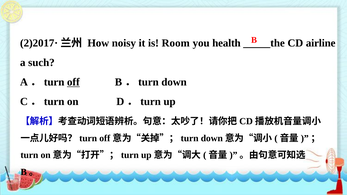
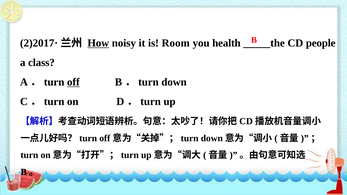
How underline: none -> present
airline: airline -> people
such: such -> class
